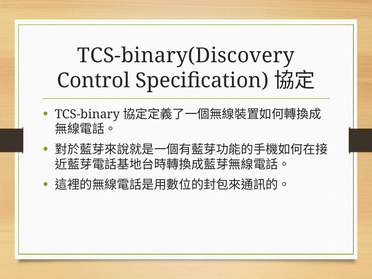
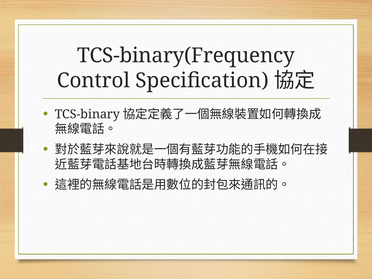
TCS-binary(Discovery: TCS-binary(Discovery -> TCS-binary(Frequency
